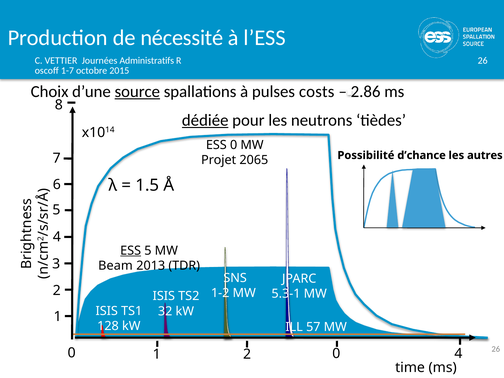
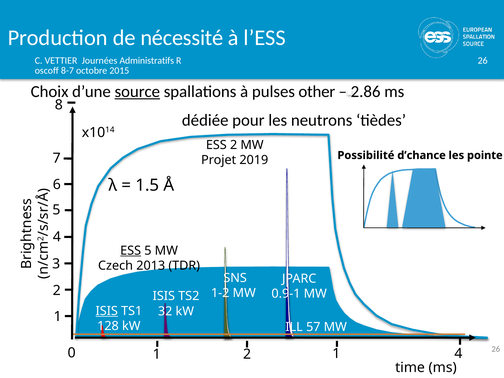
1-7: 1-7 -> 8-7
costs: costs -> other
dédiée underline: present -> none
ESS 0: 0 -> 2
autres: autres -> pointe
2065: 2065 -> 2019
Beam: Beam -> Czech
5.3-1: 5.3-1 -> 0.9-1
ISIS at (107, 311) underline: none -> present
2 0: 0 -> 1
